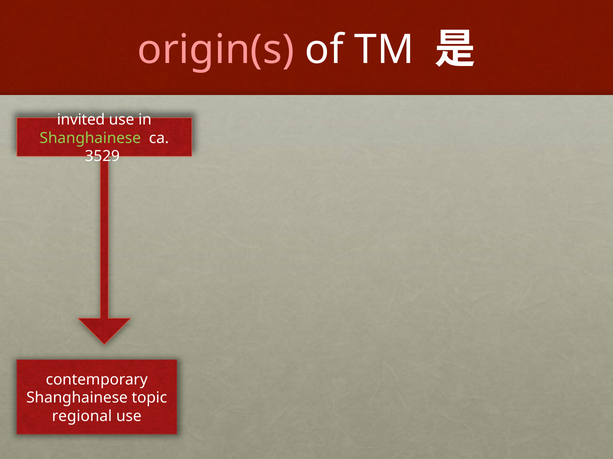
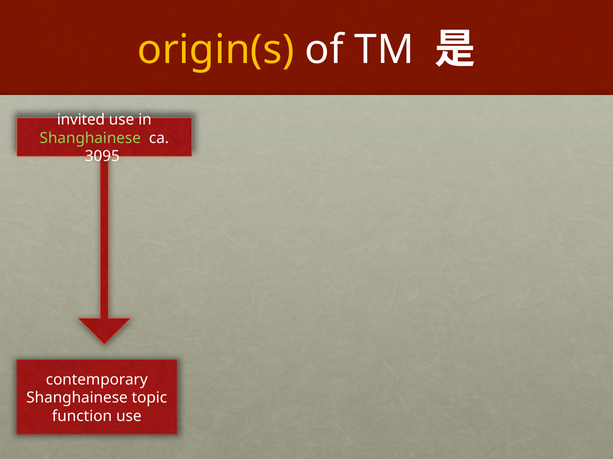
origin(s colour: pink -> yellow
3529: 3529 -> 3095
regional: regional -> function
